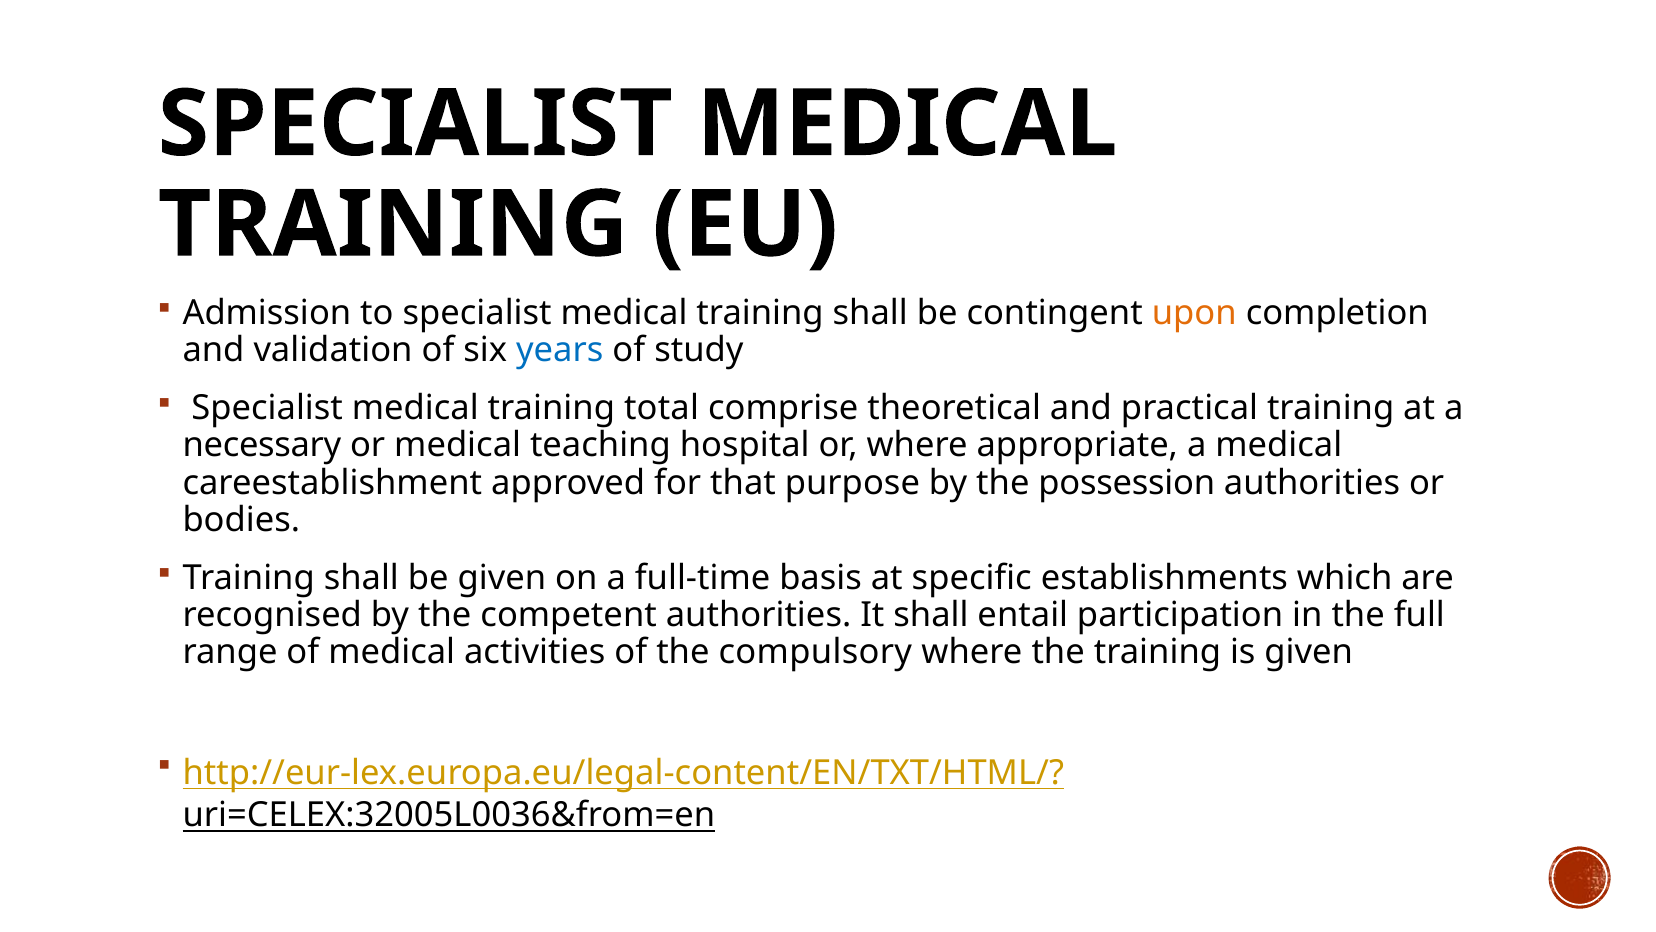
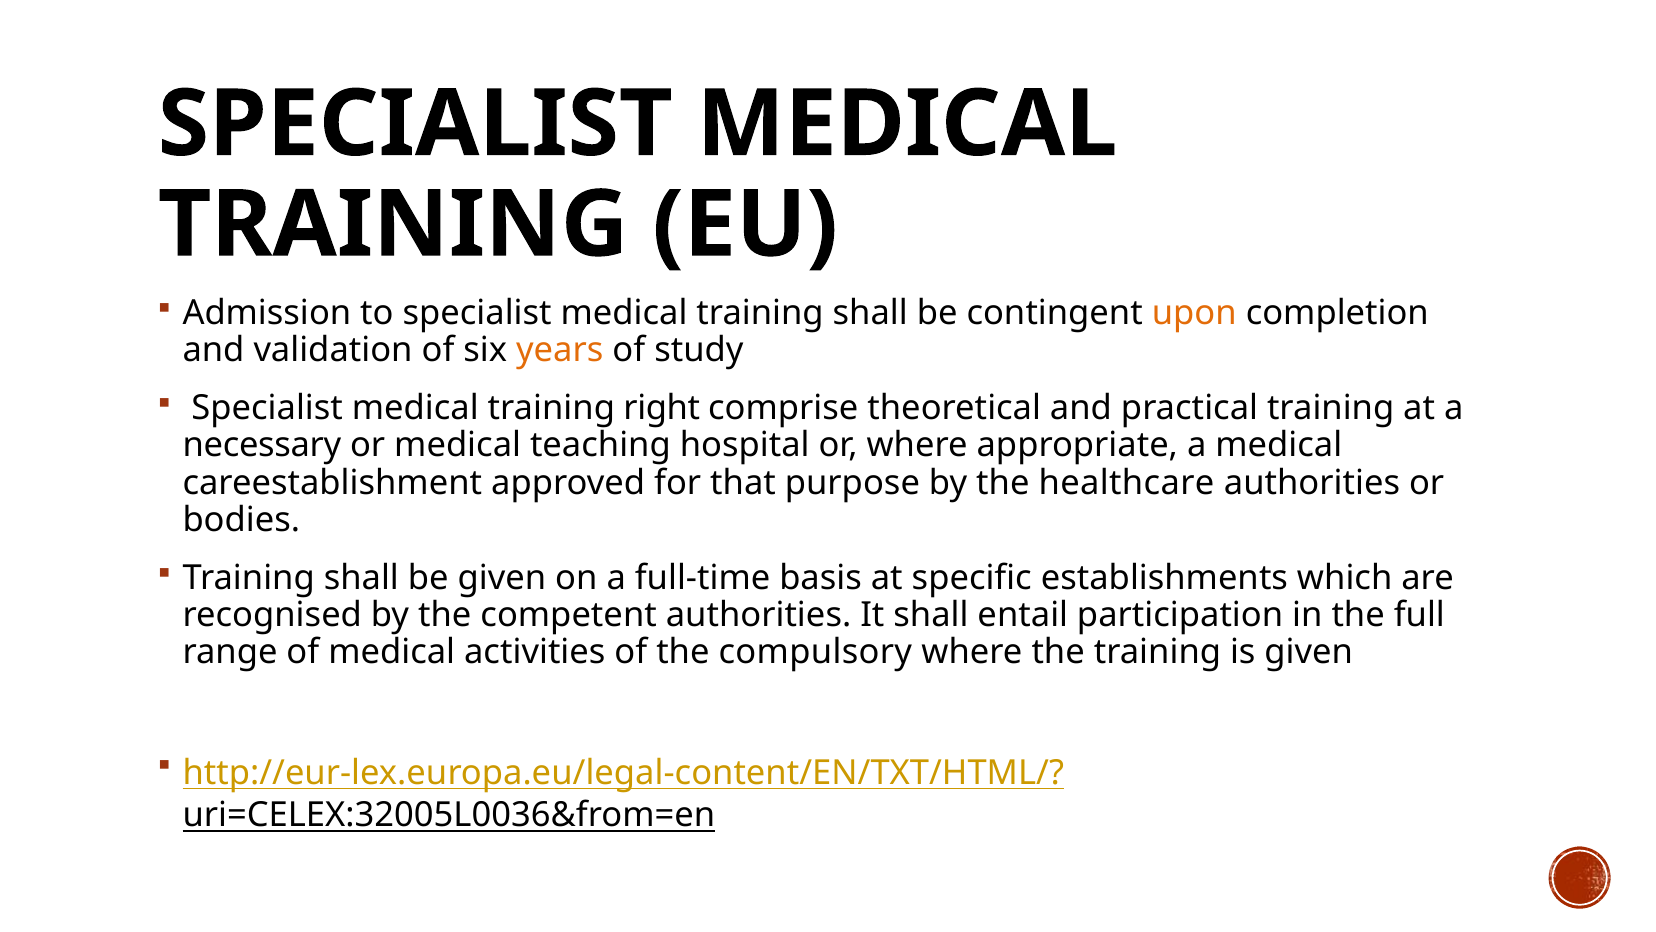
years colour: blue -> orange
total: total -> right
possession: possession -> healthcare
